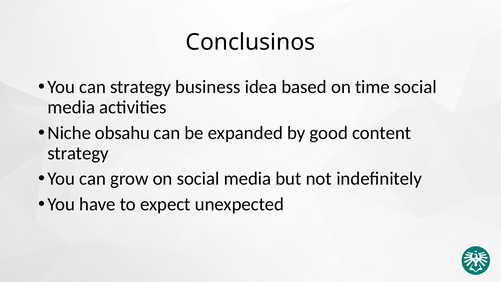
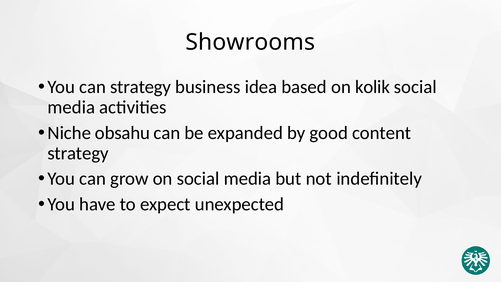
Conclusinos: Conclusinos -> Showrooms
time: time -> kolik
